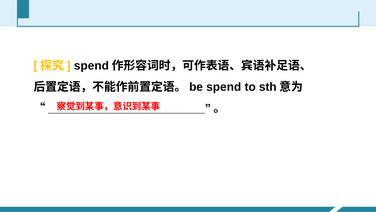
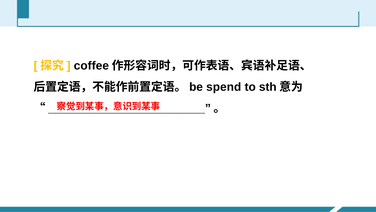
spend at (91, 66): spend -> coffee
